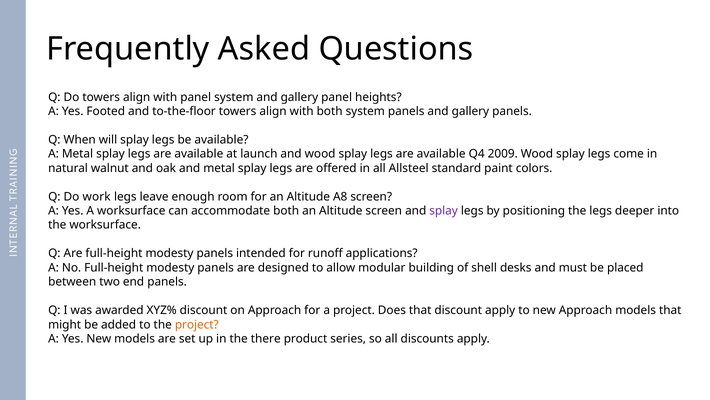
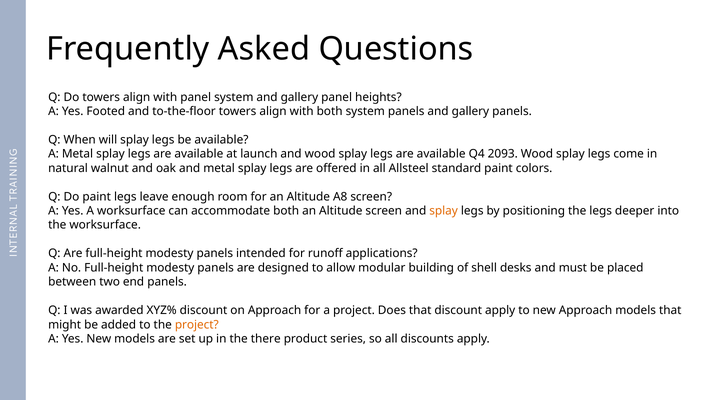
2009: 2009 -> 2093
Do work: work -> paint
splay at (444, 211) colour: purple -> orange
